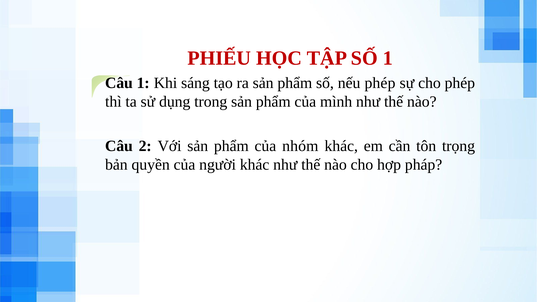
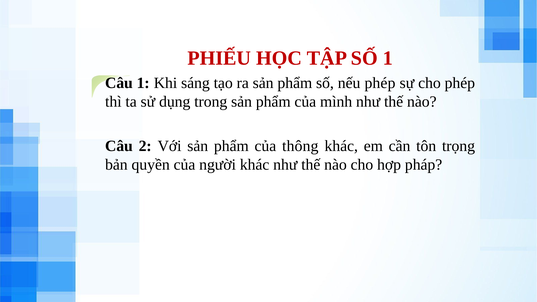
nhóm: nhóm -> thông
